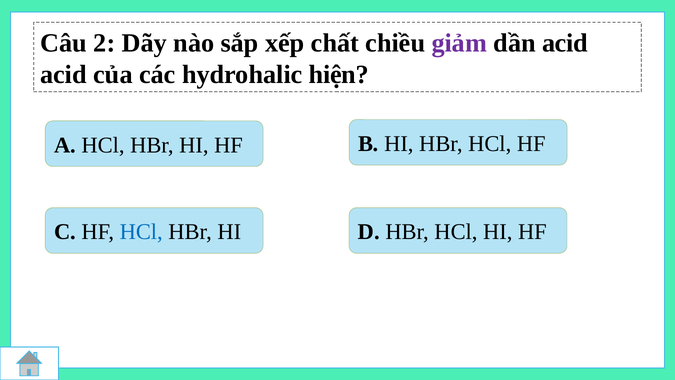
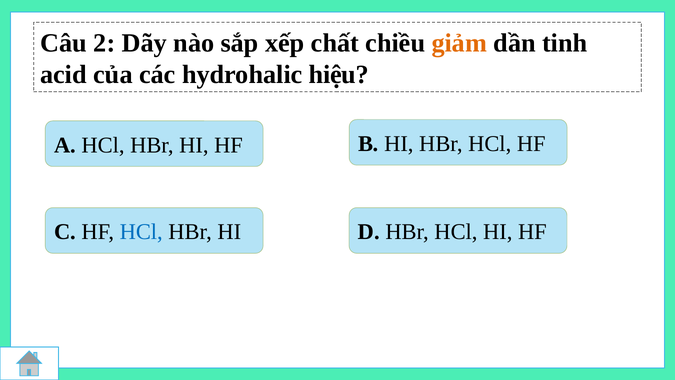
giảm colour: purple -> orange
dần acid: acid -> tinh
hiện: hiện -> hiệu
